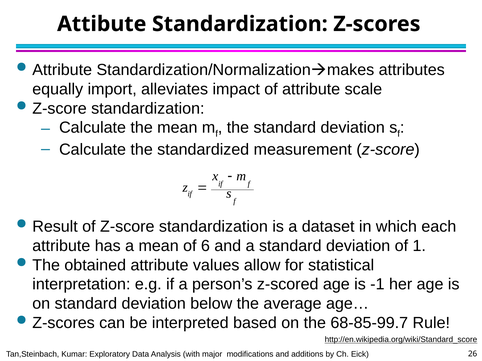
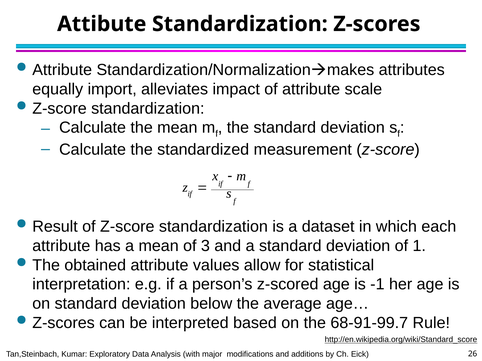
6: 6 -> 3
68-85-99.7: 68-85-99.7 -> 68-91-99.7
